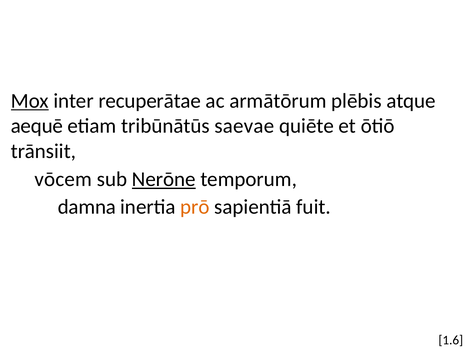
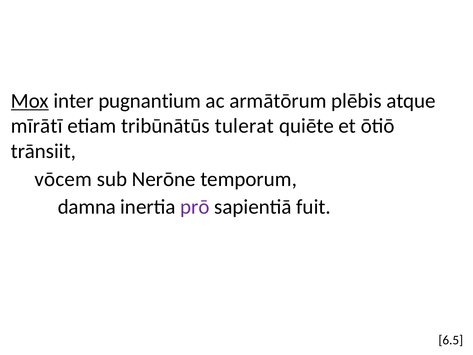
recuperātae: recuperātae -> pugnantium
aequē: aequē -> mīrātī
saevae: saevae -> tulerat
Nerōne underline: present -> none
prō colour: orange -> purple
1.6: 1.6 -> 6.5
